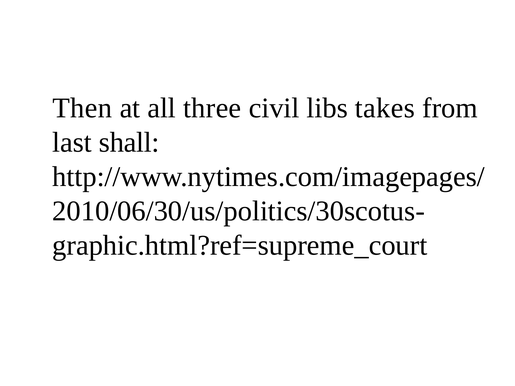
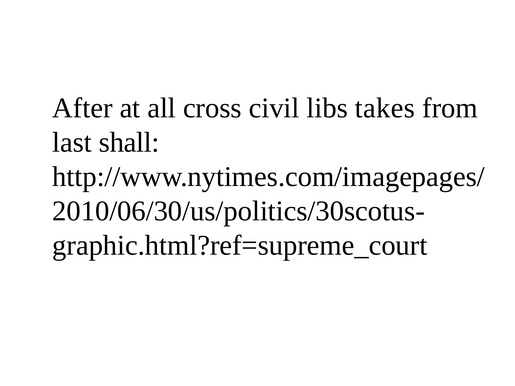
Then: Then -> After
three: three -> cross
